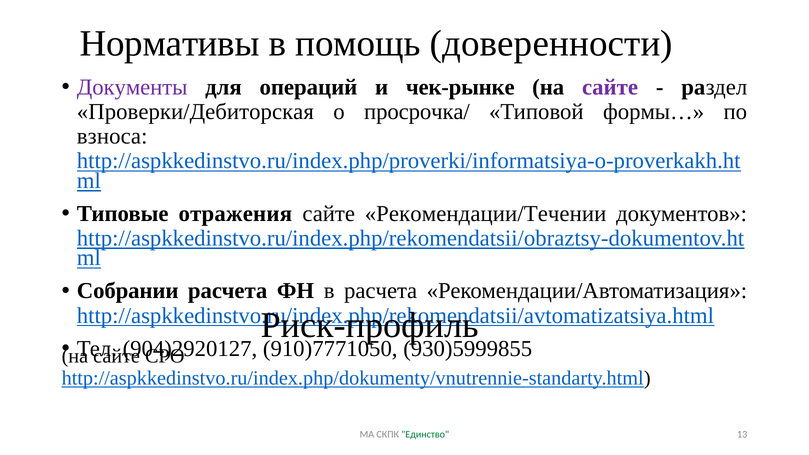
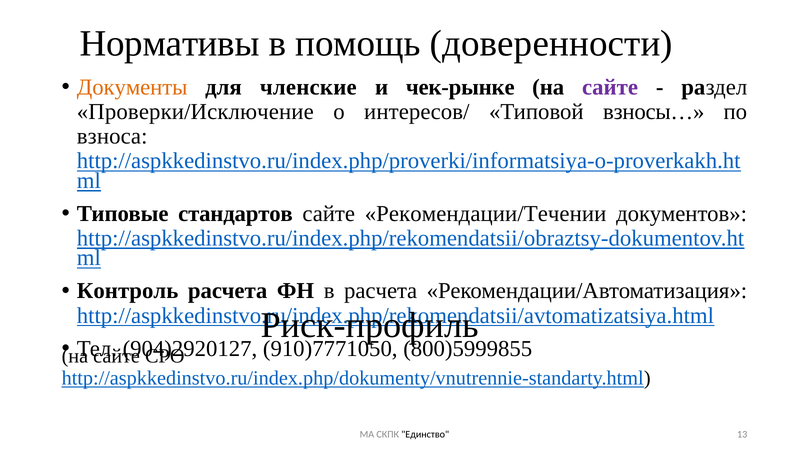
Документы colour: purple -> orange
операций: операций -> членские
Проверки/Дебиторская: Проверки/Дебиторская -> Проверки/Исключение
просрочка/: просрочка/ -> интересов/
формы…: формы… -> взносы…
отражения: отражения -> стандартов
Собрании: Собрании -> Контроль
930)5999855: 930)5999855 -> 800)5999855
Единство colour: green -> black
